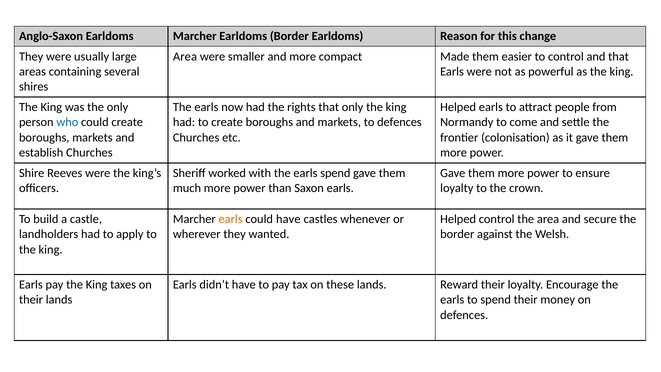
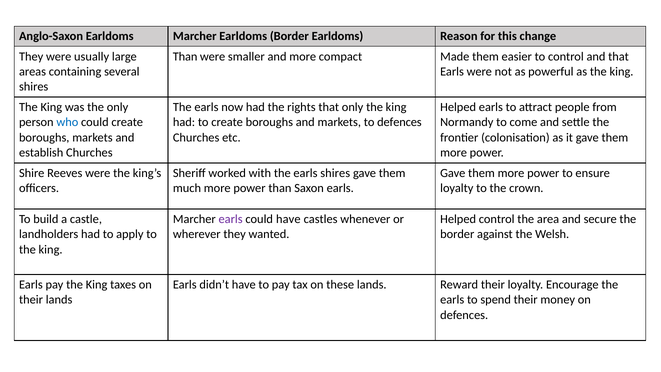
Area at (185, 56): Area -> Than
earls spend: spend -> shires
earls at (231, 219) colour: orange -> purple
